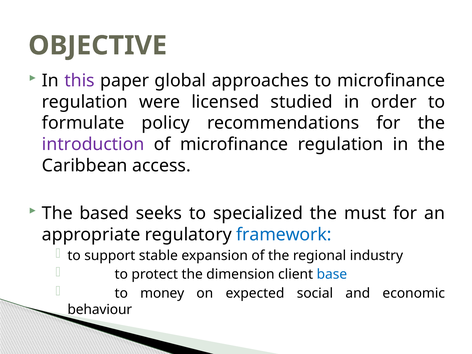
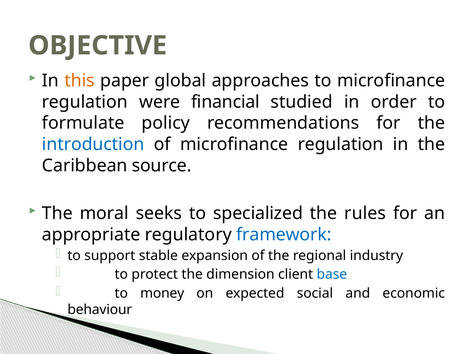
this colour: purple -> orange
licensed: licensed -> financial
introduction colour: purple -> blue
access: access -> source
based: based -> moral
must: must -> rules
